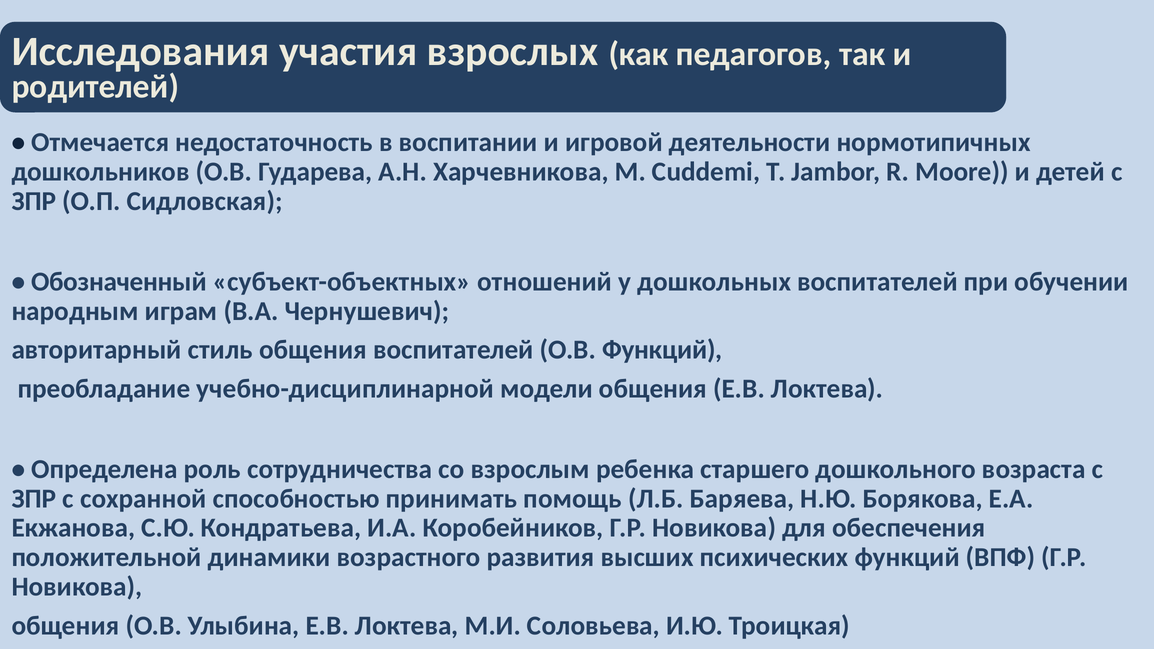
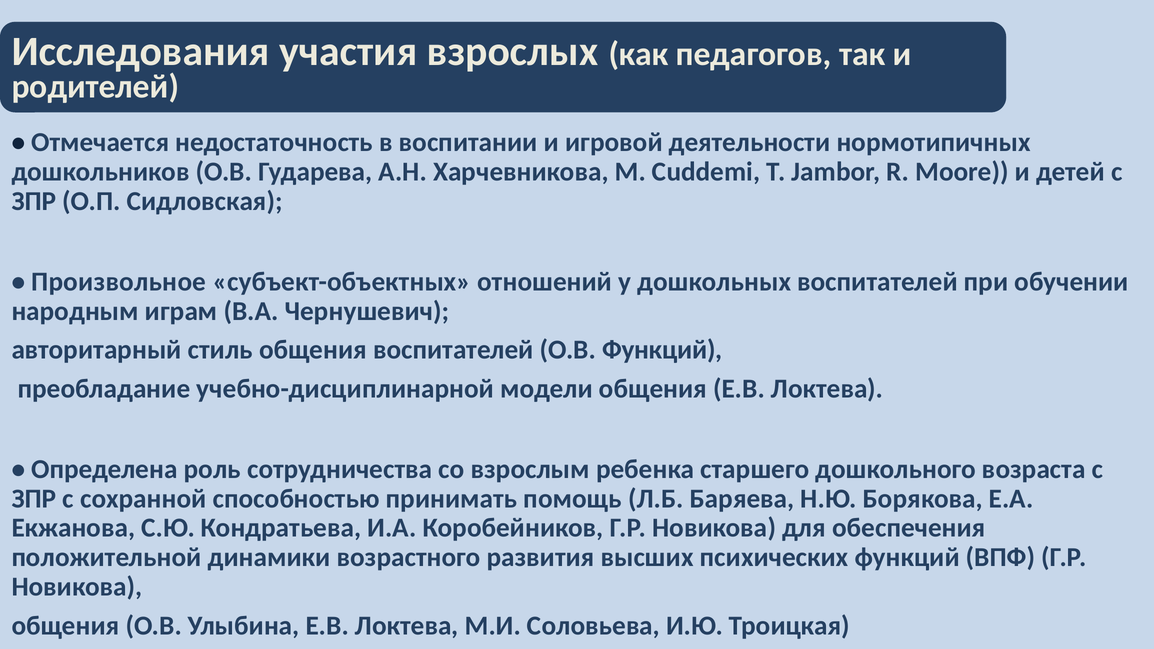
Обозначенный: Обозначенный -> Произвольное
